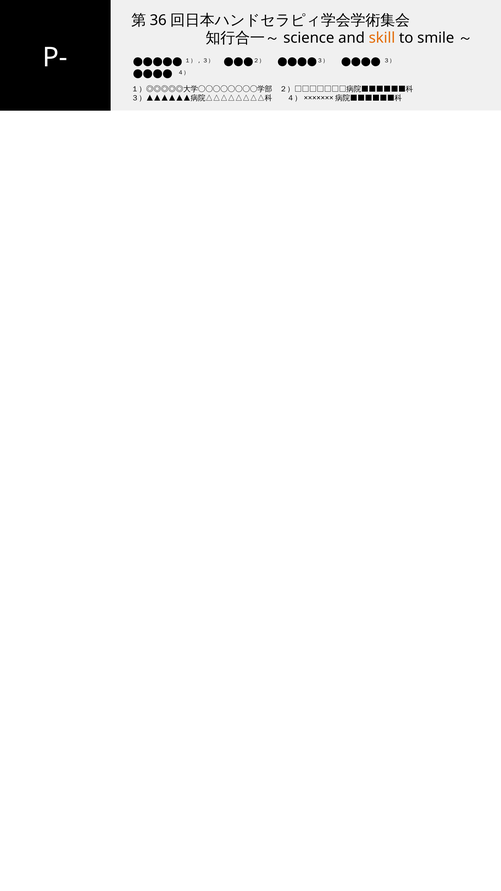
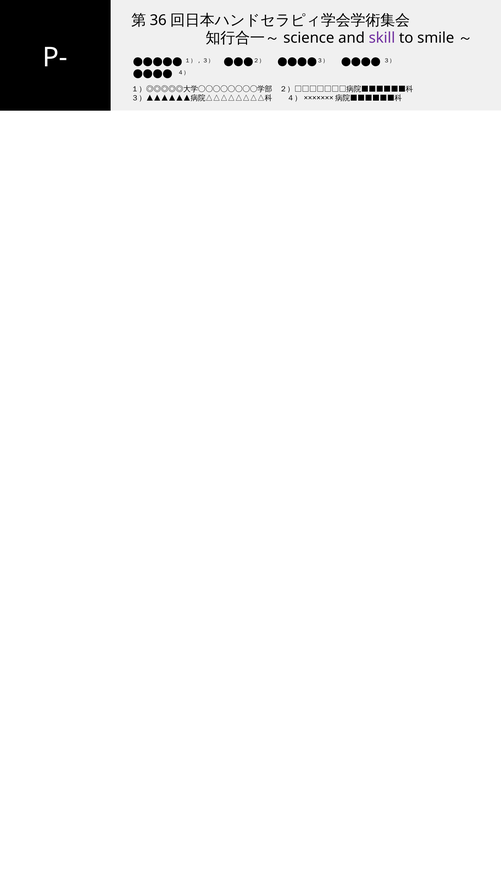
skill colour: orange -> purple
